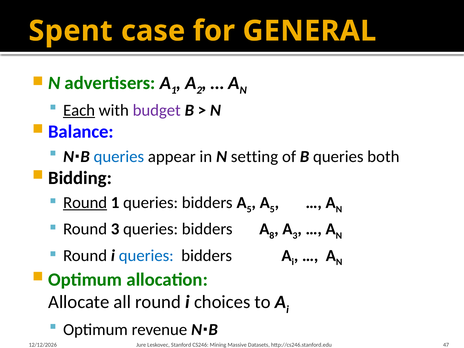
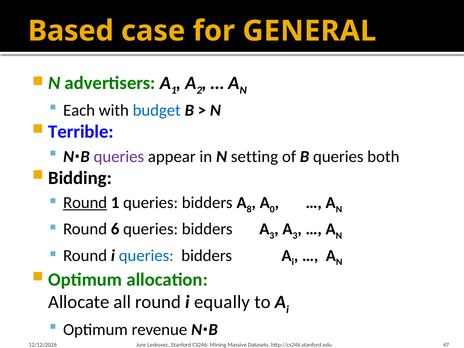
Spent: Spent -> Based
Each underline: present -> none
budget colour: purple -> blue
Balance: Balance -> Terrible
queries at (119, 157) colour: blue -> purple
5 at (249, 209): 5 -> 8
5 at (272, 209): 5 -> 0
Round 3: 3 -> 6
8 at (272, 236): 8 -> 3
choices: choices -> equally
